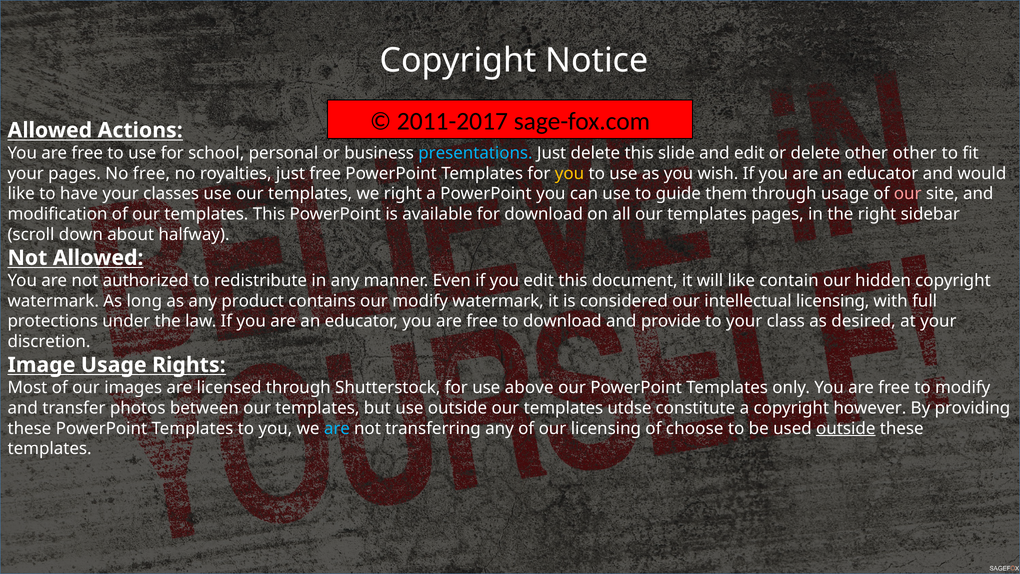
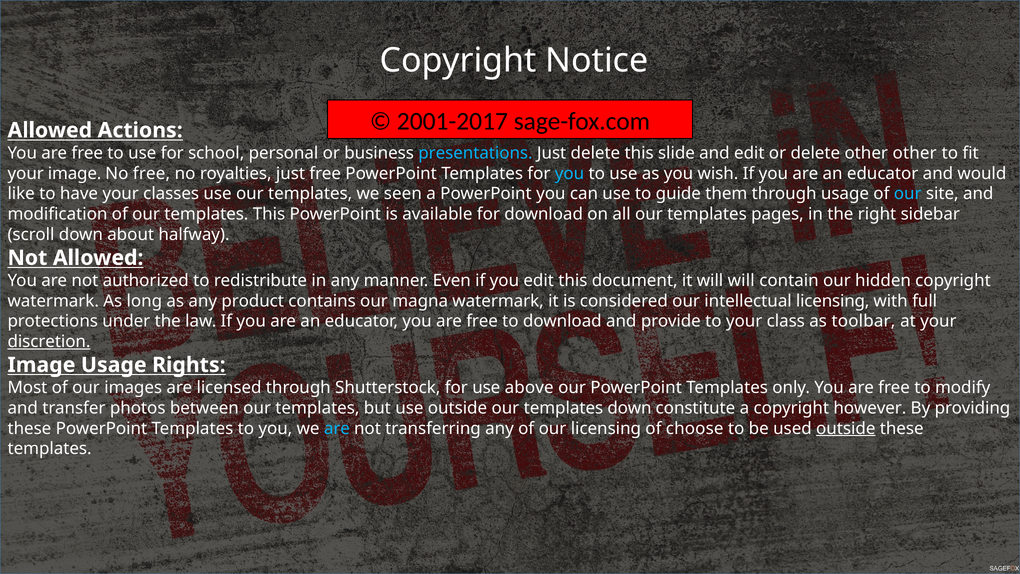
2011-2017: 2011-2017 -> 2001-2017
your pages: pages -> image
you at (570, 173) colour: yellow -> light blue
we right: right -> seen
our at (908, 194) colour: pink -> light blue
will like: like -> will
our modify: modify -> magna
desired: desired -> toolbar
discretion underline: none -> present
templates utdse: utdse -> down
